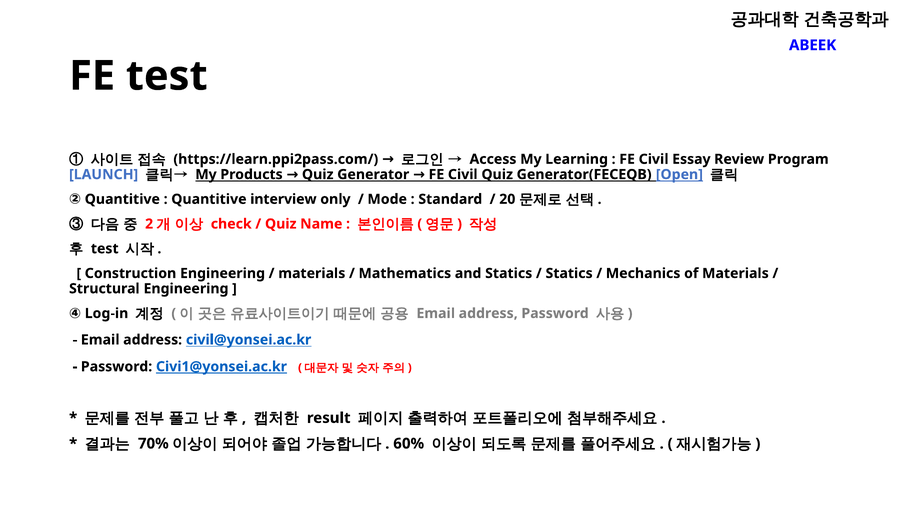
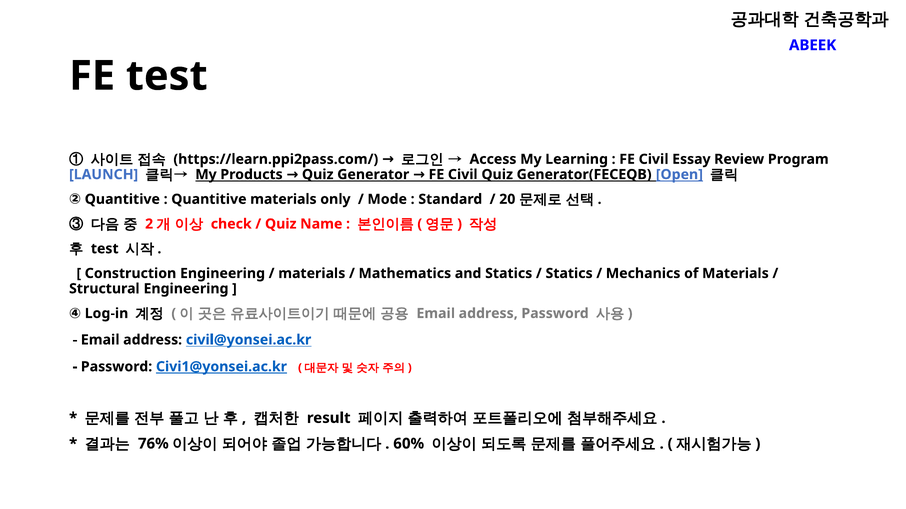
Quantitive interview: interview -> materials
70%: 70% -> 76%
